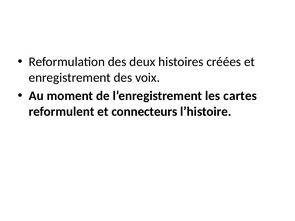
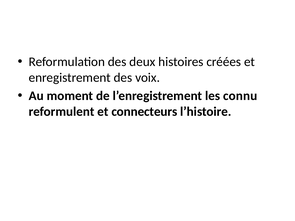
cartes: cartes -> connu
